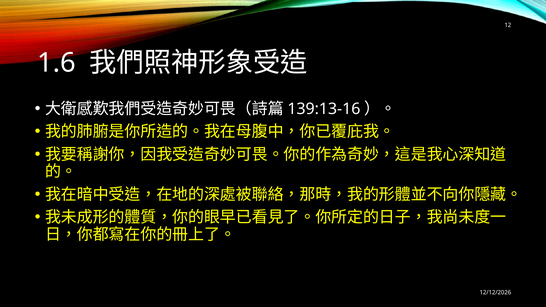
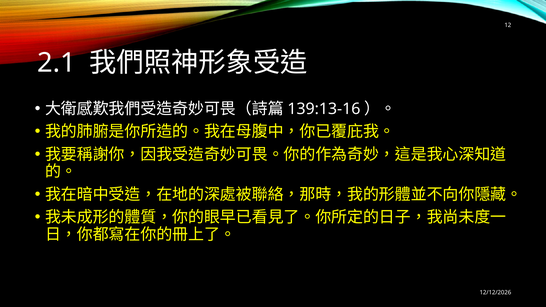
1.6: 1.6 -> 2.1
